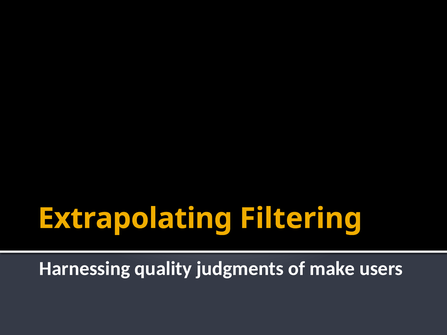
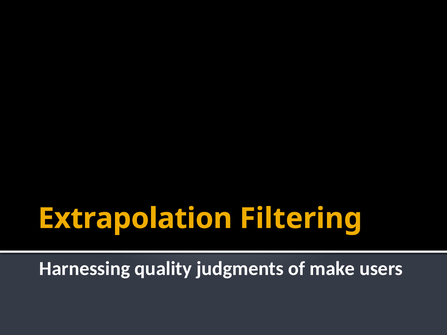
Extrapolating: Extrapolating -> Extrapolation
